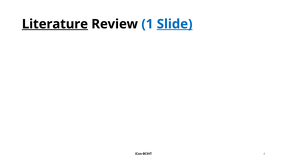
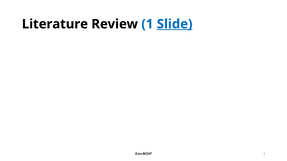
Literature underline: present -> none
